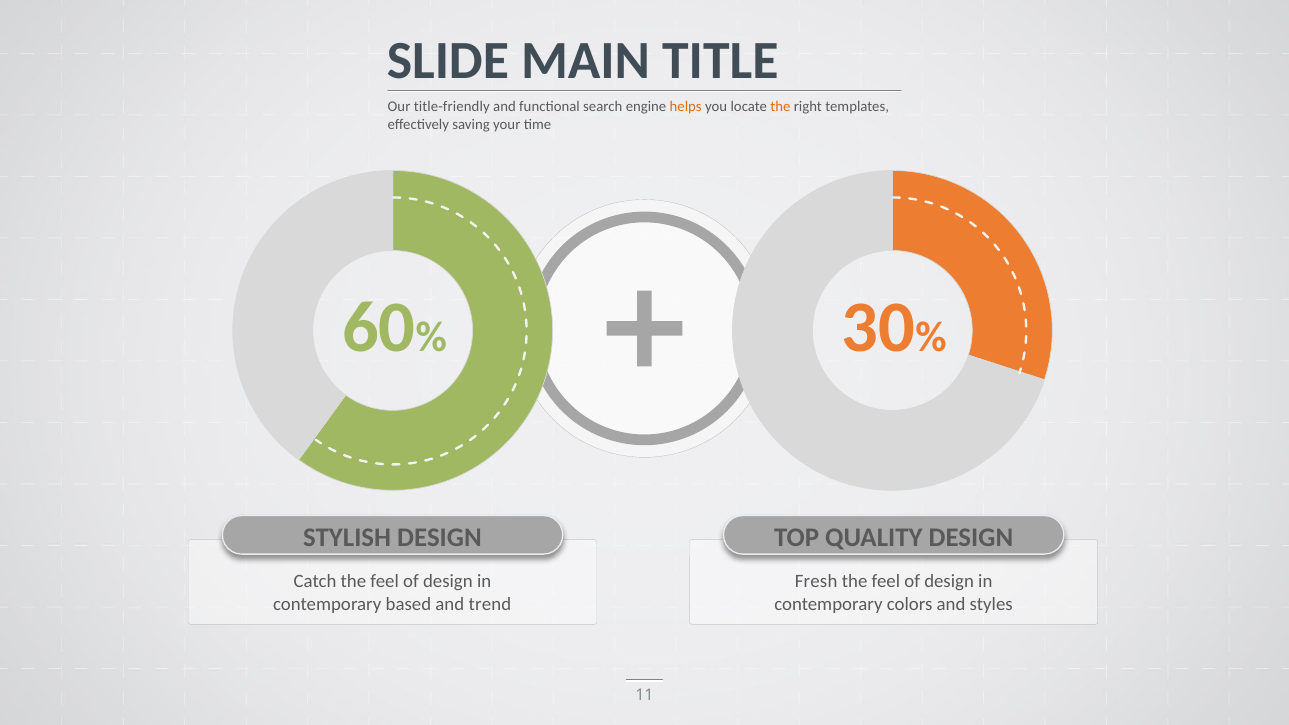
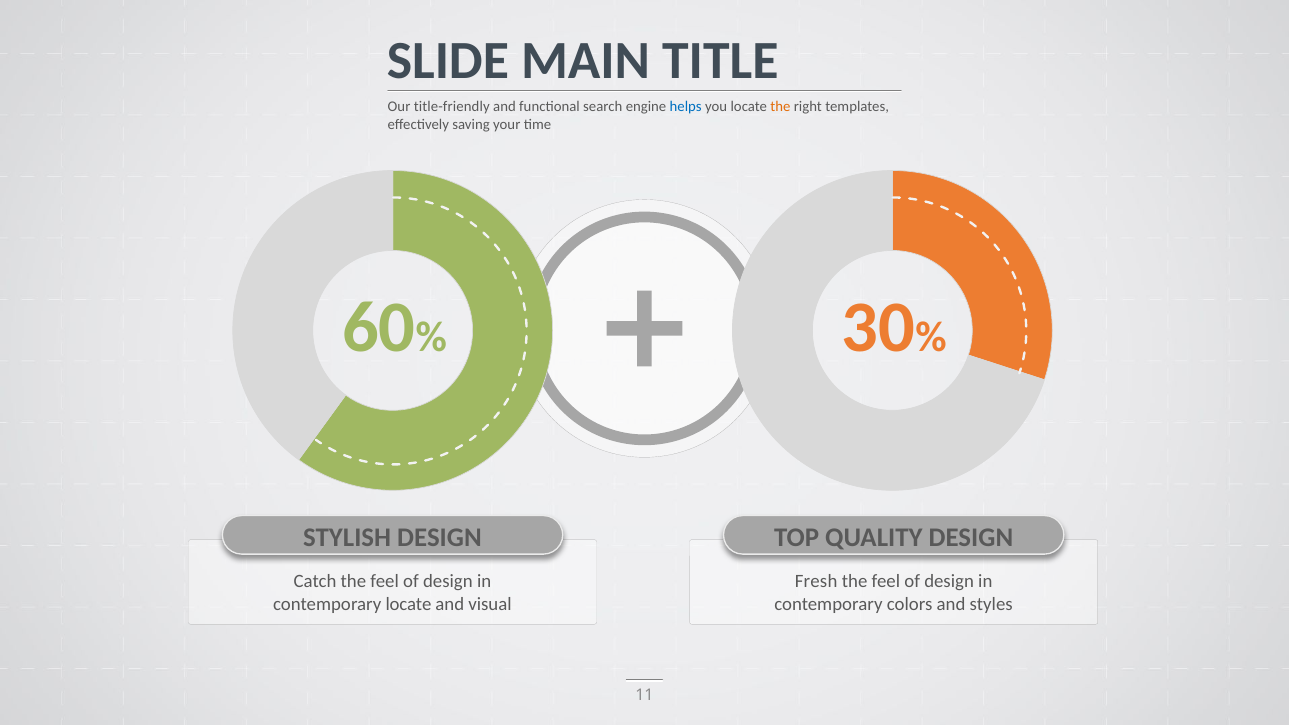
helps colour: orange -> blue
contemporary based: based -> locate
trend: trend -> visual
